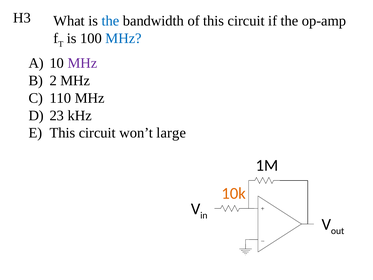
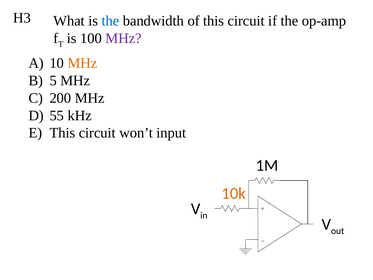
MHz at (124, 38) colour: blue -> purple
MHz at (82, 63) colour: purple -> orange
2: 2 -> 5
110: 110 -> 200
23: 23 -> 55
large: large -> input
